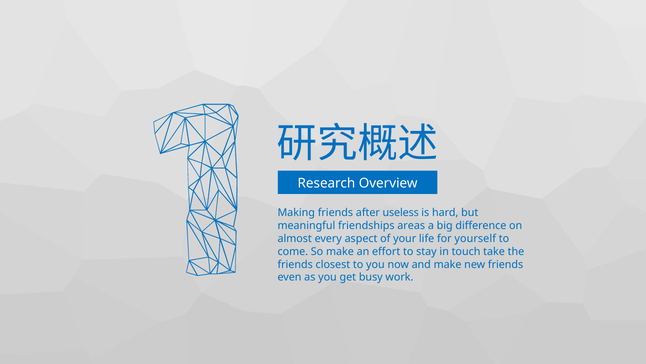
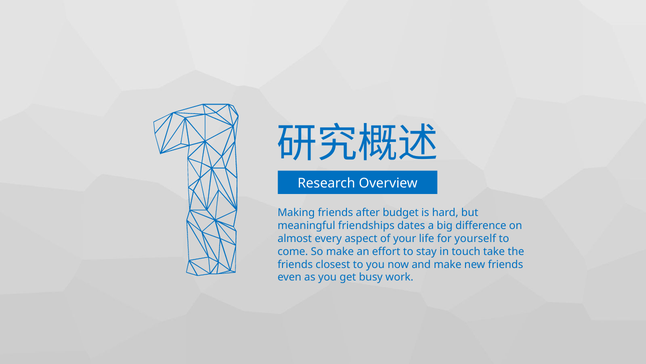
useless: useless -> budget
areas: areas -> dates
